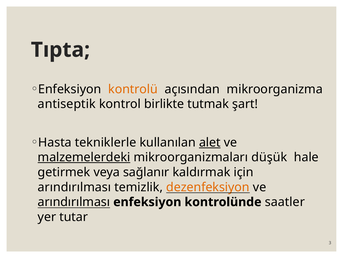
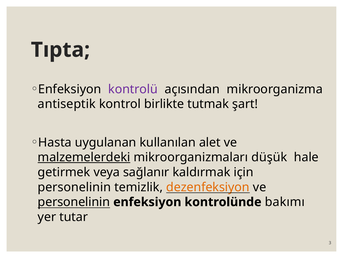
kontrolü colour: orange -> purple
tekniklerle: tekniklerle -> uygulanan
alet underline: present -> none
arındırılması at (74, 187): arındırılması -> personelinin
arındırılması at (74, 201): arındırılması -> personelinin
saatler: saatler -> bakımı
